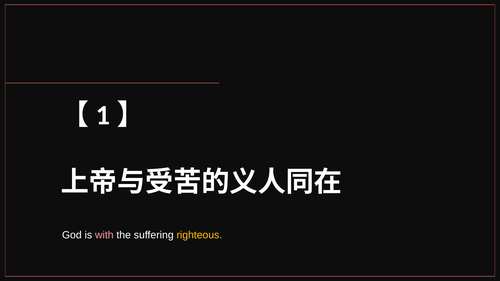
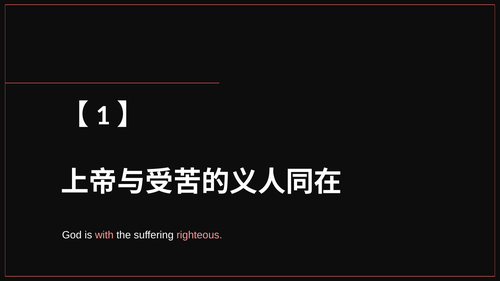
righteous colour: yellow -> pink
